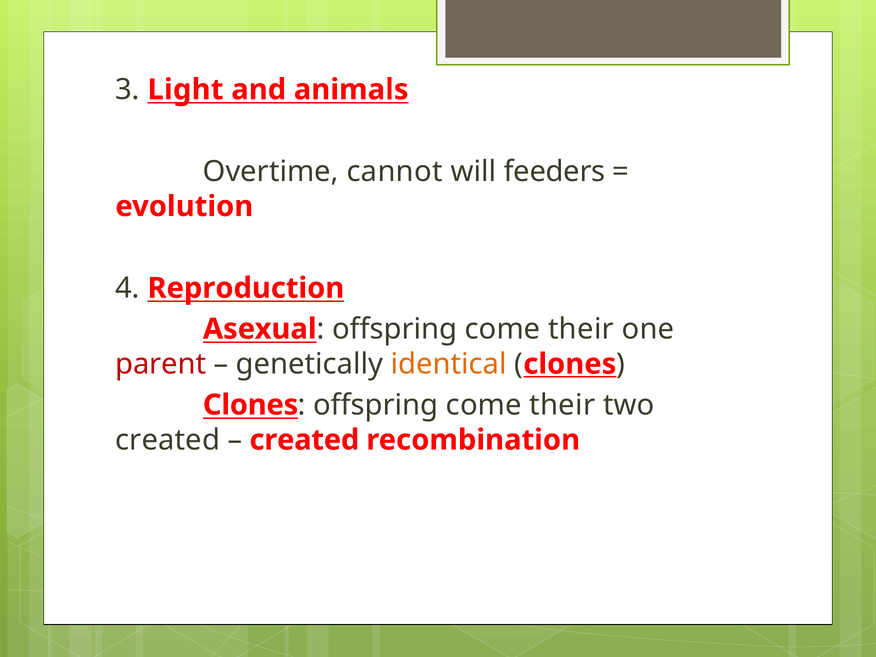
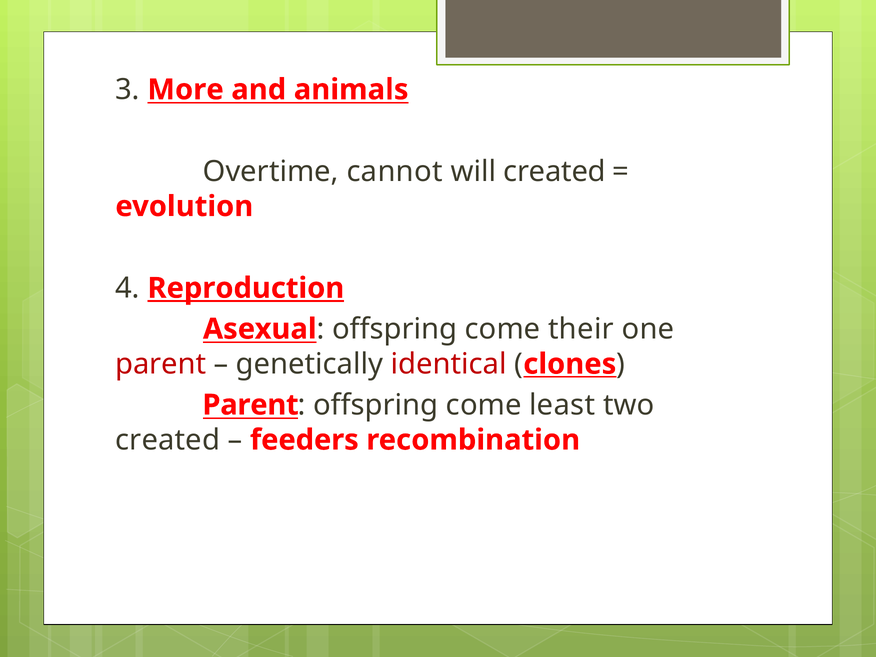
Light: Light -> More
will feeders: feeders -> created
Reproduction underline: none -> present
identical colour: orange -> red
Clones at (251, 405): Clones -> Parent
their at (562, 405): their -> least
created at (304, 440): created -> feeders
